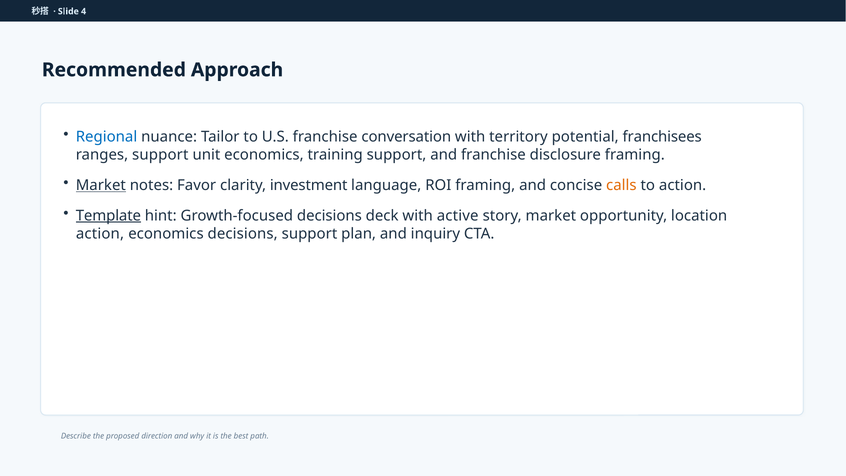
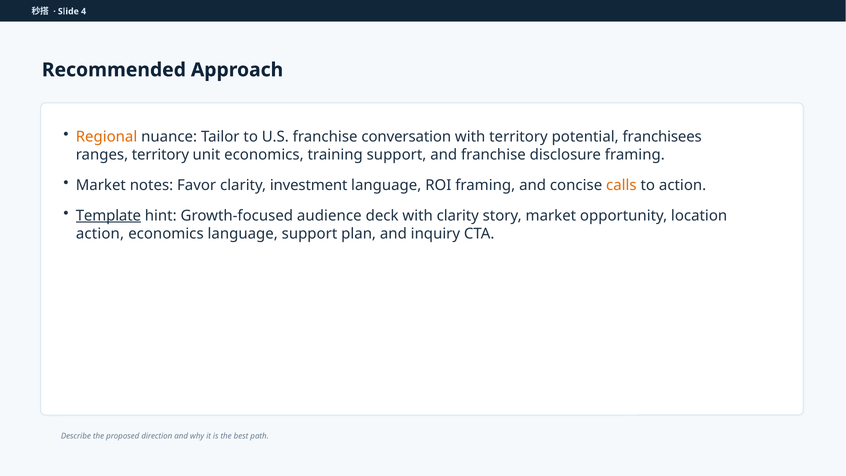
Regional colour: blue -> orange
ranges support: support -> territory
Market at (101, 185) underline: present -> none
Growth-focused decisions: decisions -> audience
with active: active -> clarity
economics decisions: decisions -> language
